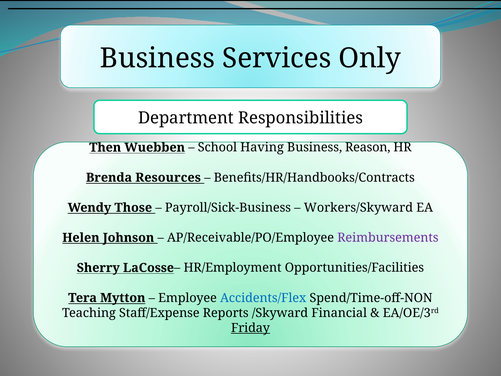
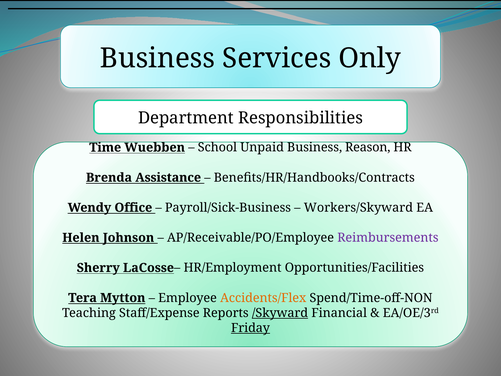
Then: Then -> Time
Having: Having -> Unpaid
Resources: Resources -> Assistance
Those: Those -> Office
Accidents/Flex colour: blue -> orange
/Skyward underline: none -> present
